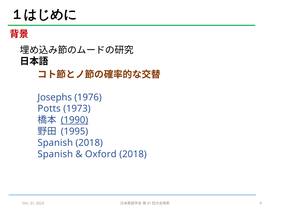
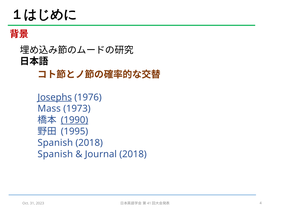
Josephs underline: none -> present
Potts: Potts -> Mass
Oxford: Oxford -> Journal
